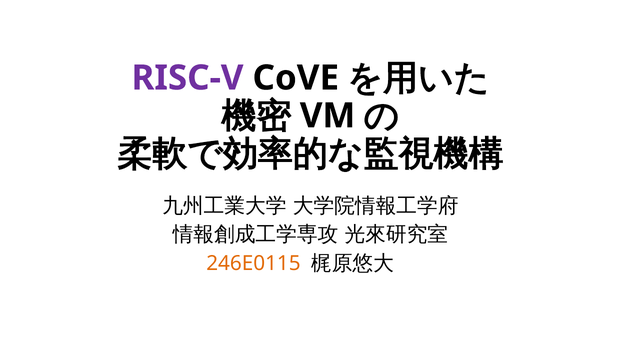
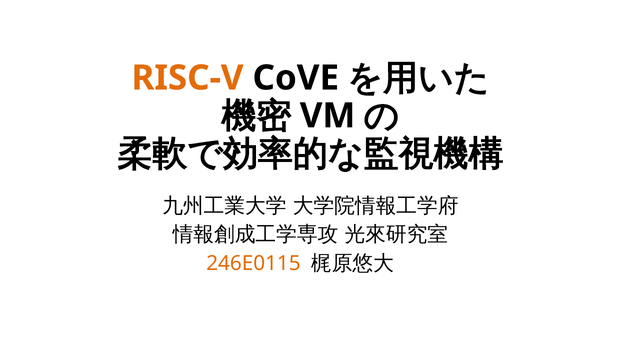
RISC-V colour: purple -> orange
